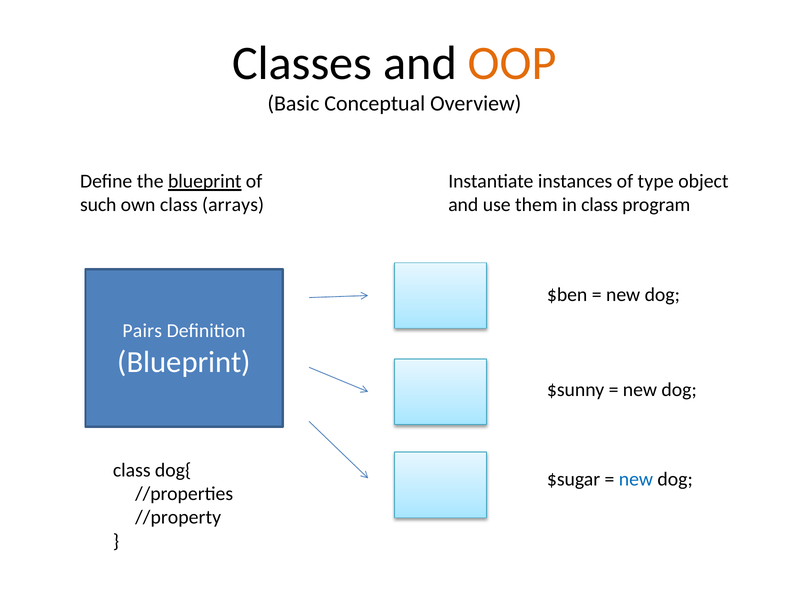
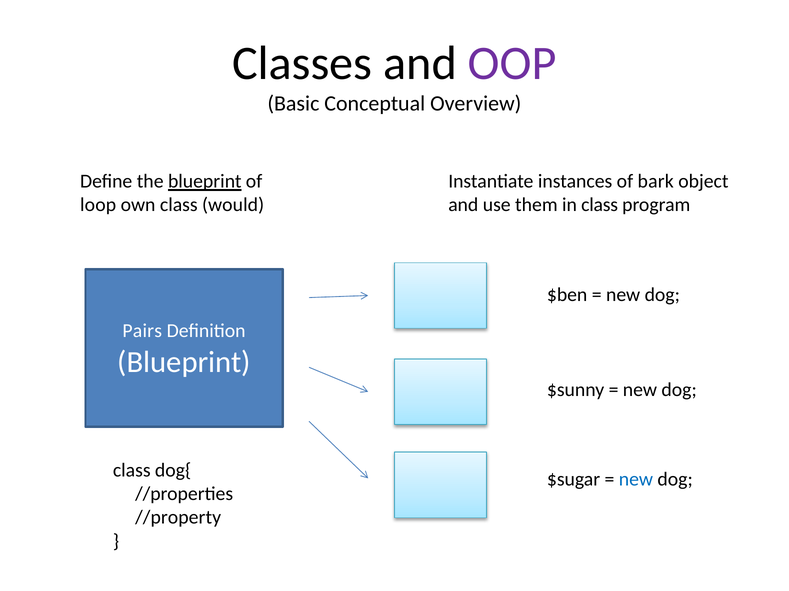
OOP colour: orange -> purple
type: type -> bark
such: such -> loop
arrays: arrays -> would
